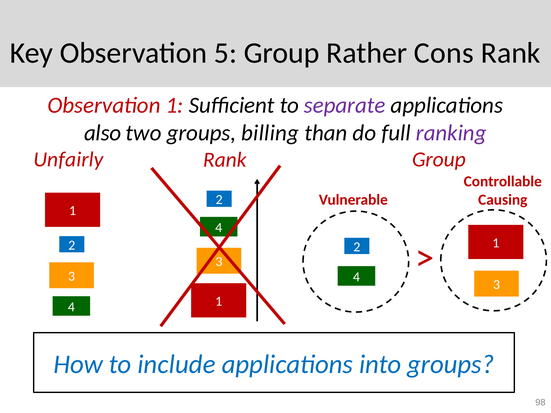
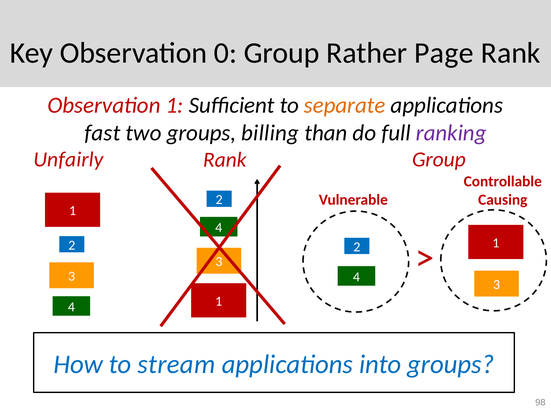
5: 5 -> 0
Cons: Cons -> Page
separate colour: purple -> orange
also: also -> fast
include: include -> stream
